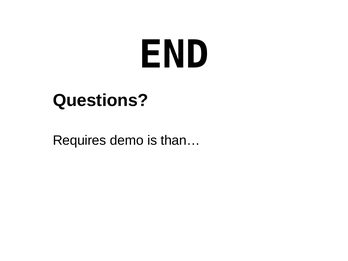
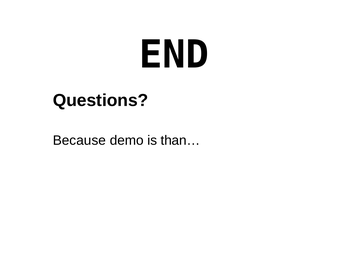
Requires: Requires -> Because
